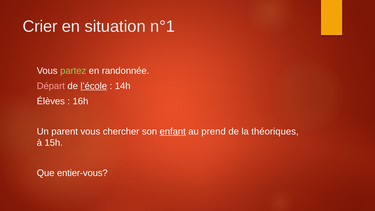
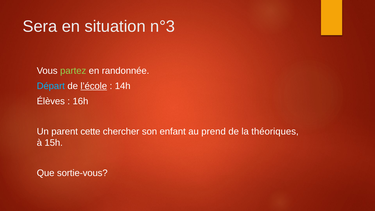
Crier: Crier -> Sera
n°1: n°1 -> n°3
Départ colour: pink -> light blue
parent vous: vous -> cette
enfant underline: present -> none
entier-vous: entier-vous -> sortie-vous
